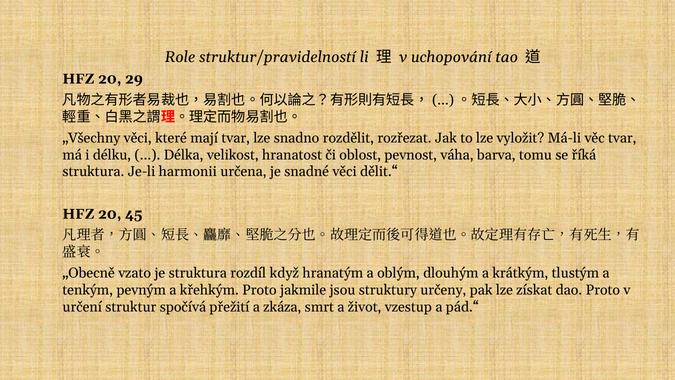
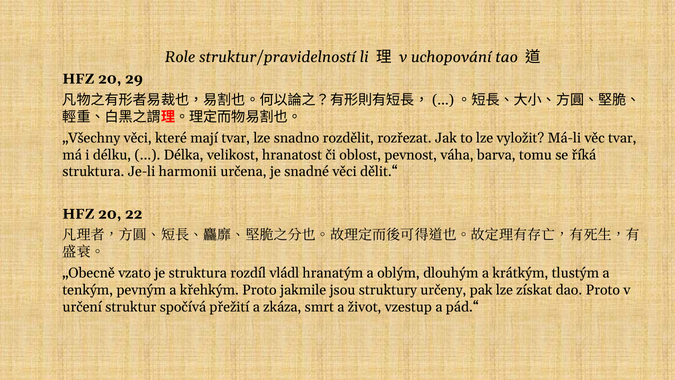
45: 45 -> 22
když: když -> vládl
